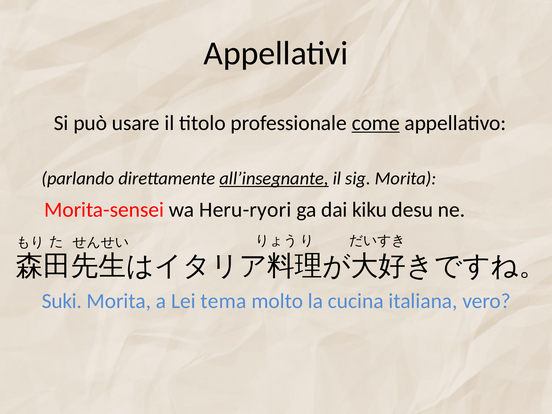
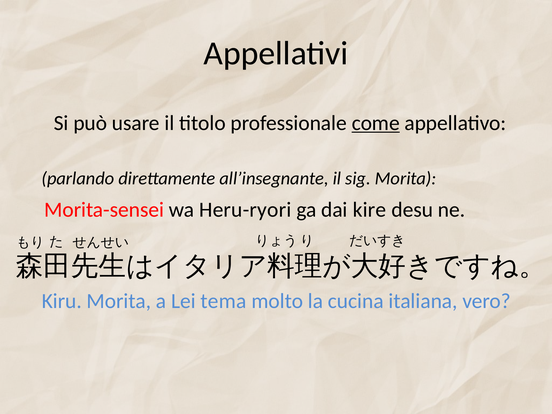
all’insegnante underline: present -> none
kiku: kiku -> kire
Suki: Suki -> Kiru
